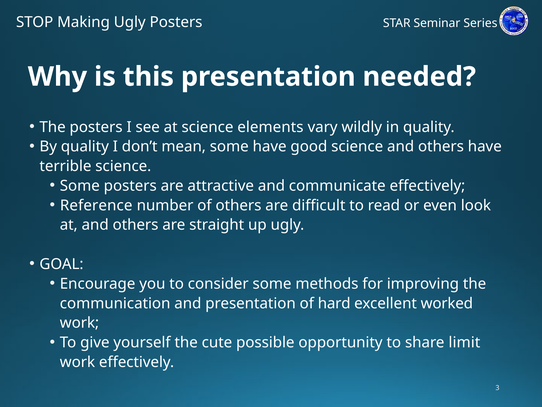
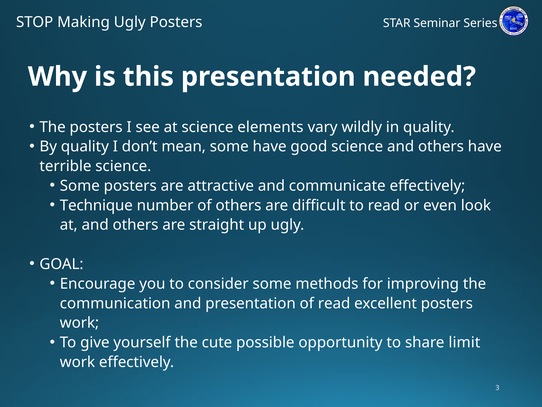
Reference: Reference -> Technique
of hard: hard -> read
excellent worked: worked -> posters
